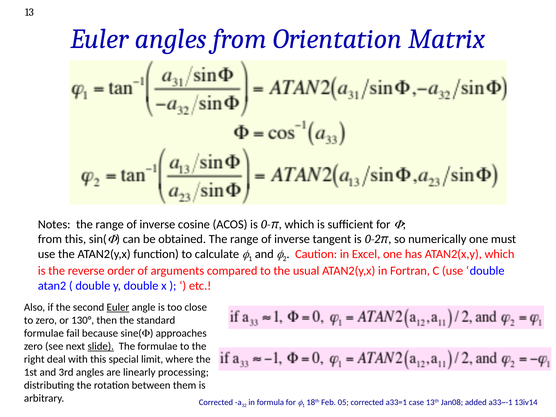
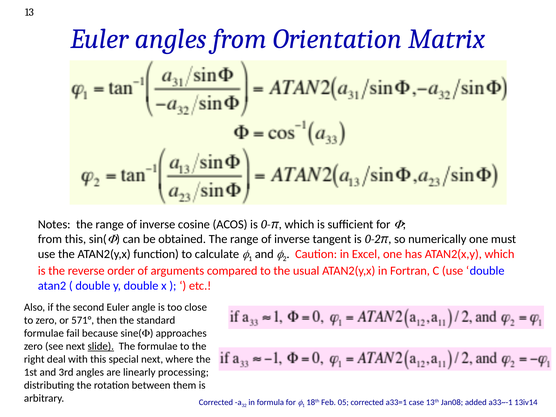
Euler at (118, 307) underline: present -> none
130°: 130° -> 571°
special limit: limit -> next
